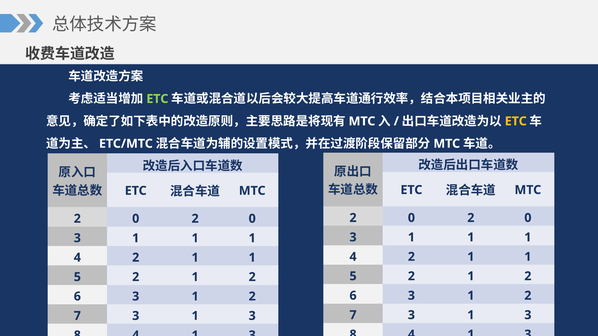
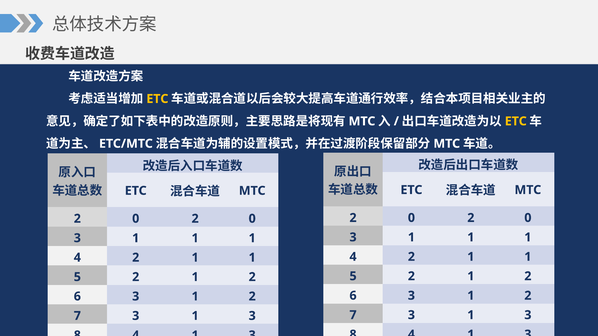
ETC at (157, 99) colour: light green -> yellow
